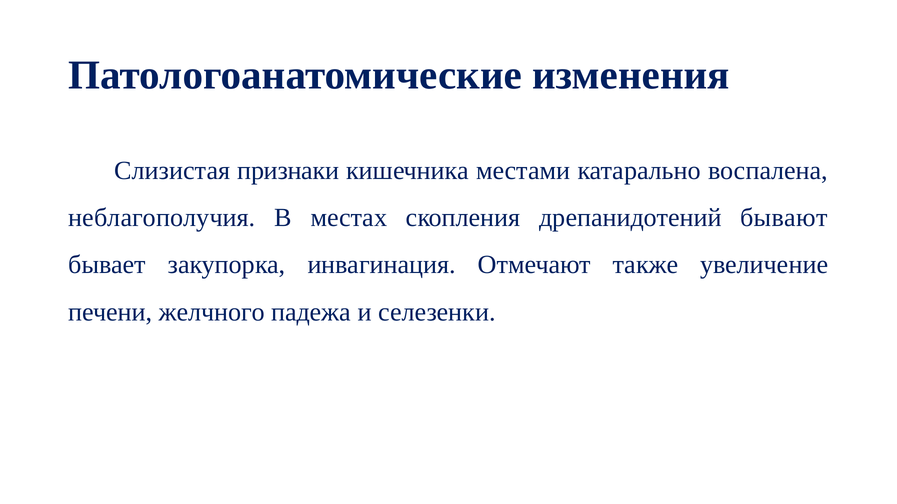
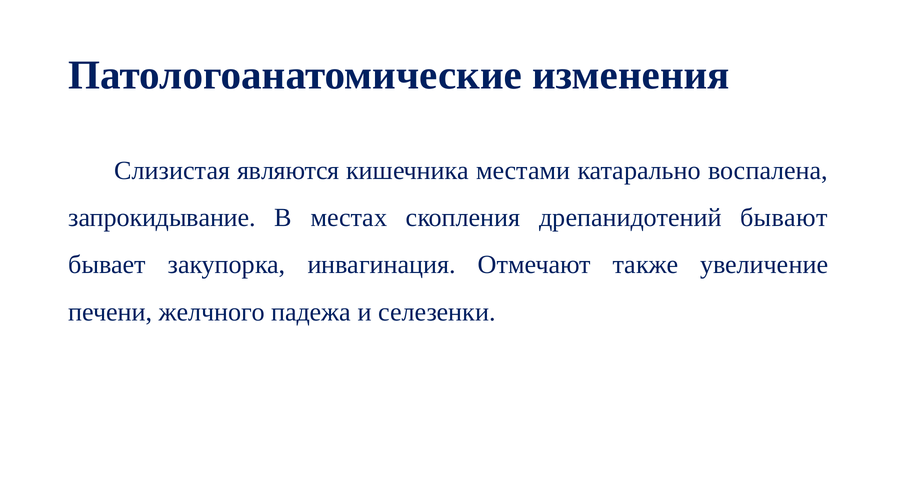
признаки: признаки -> являются
неблагополучия: неблагополучия -> запрокидывание
